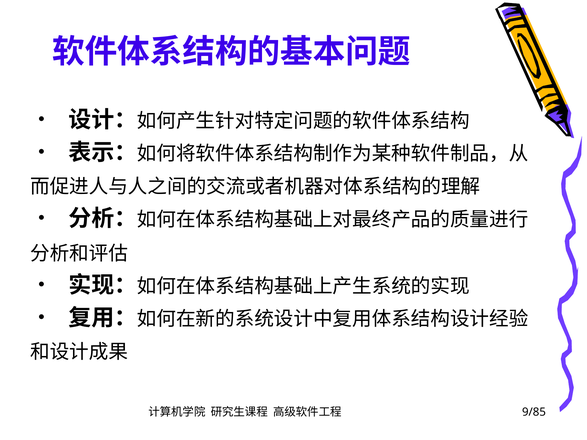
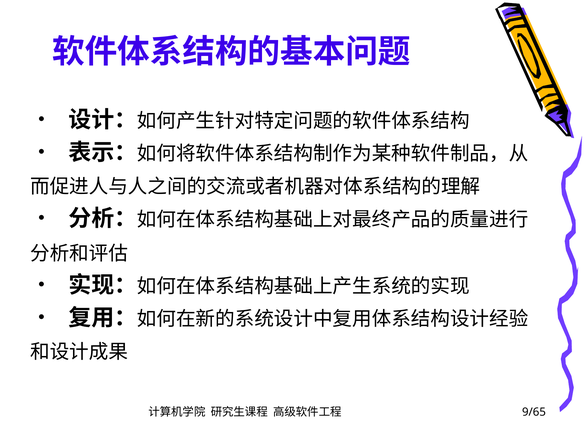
9/85: 9/85 -> 9/65
